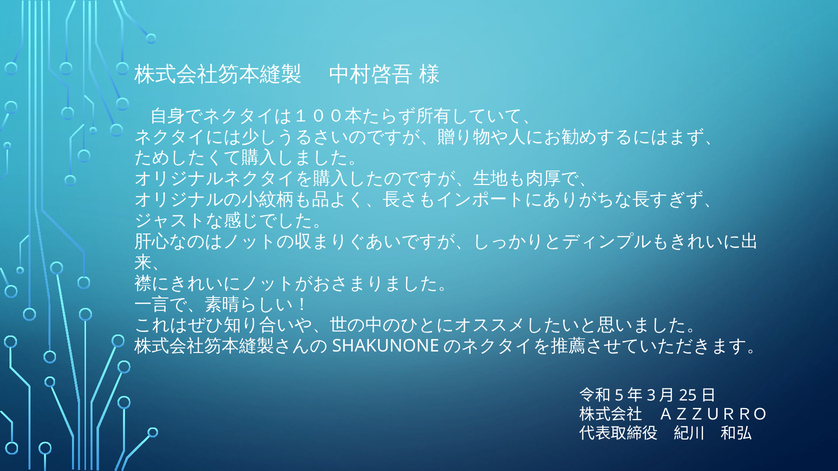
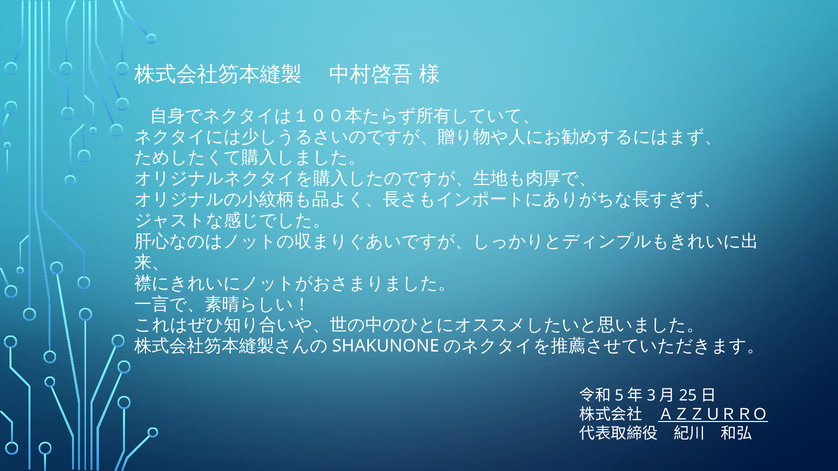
ＡＺＺＵＲＲＯ underline: none -> present
